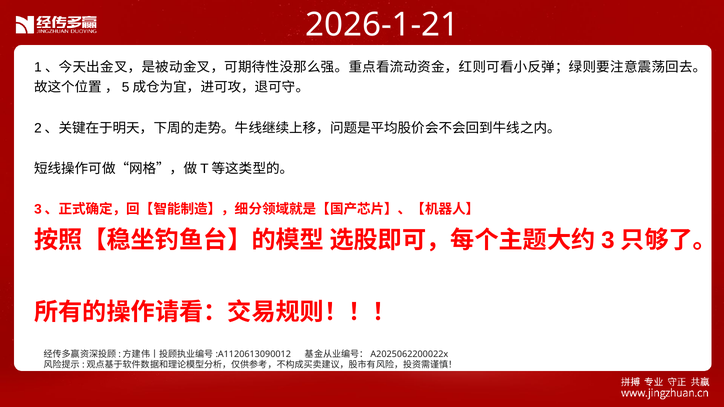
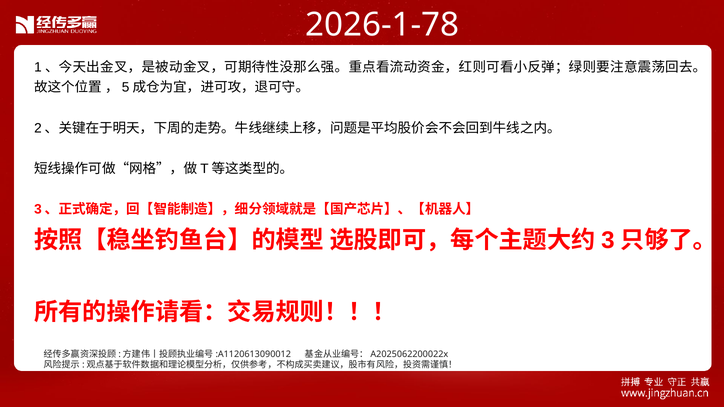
2026-1-21: 2026-1-21 -> 2026-1-78
